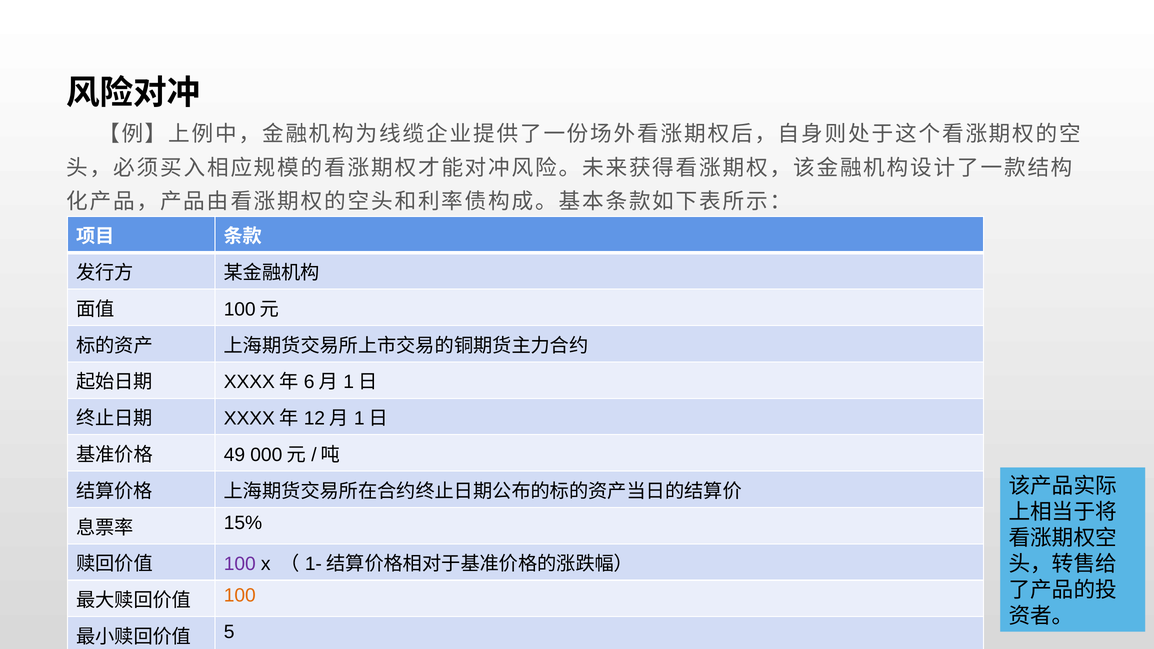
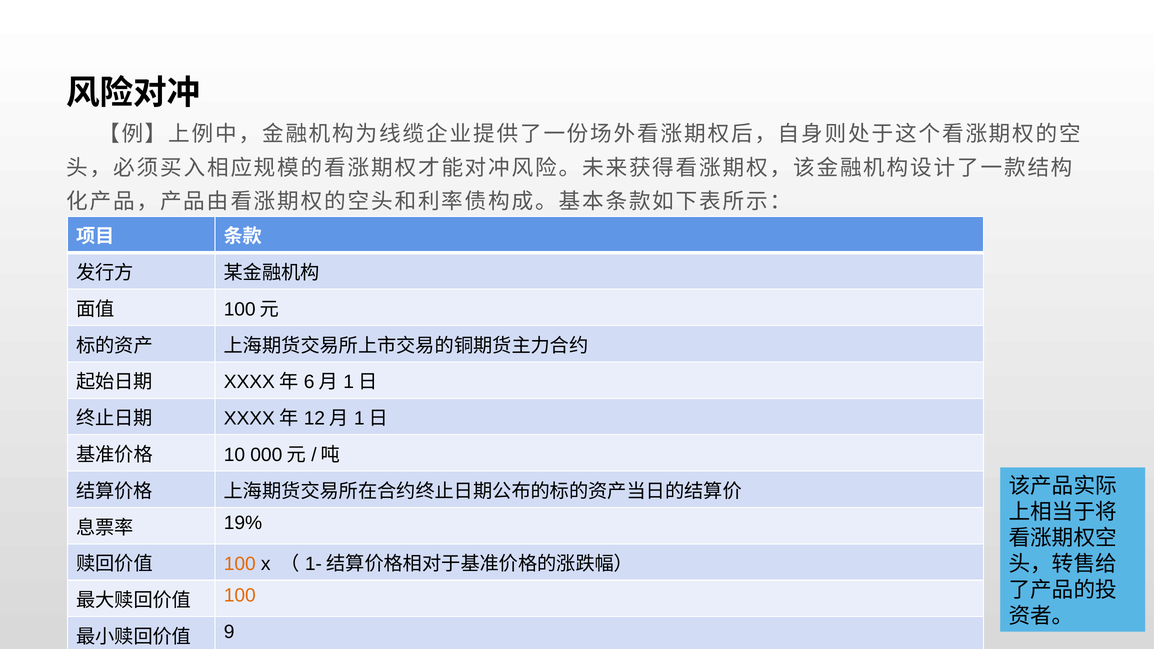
49: 49 -> 10
15%: 15% -> 19%
100 at (240, 564) colour: purple -> orange
5: 5 -> 9
